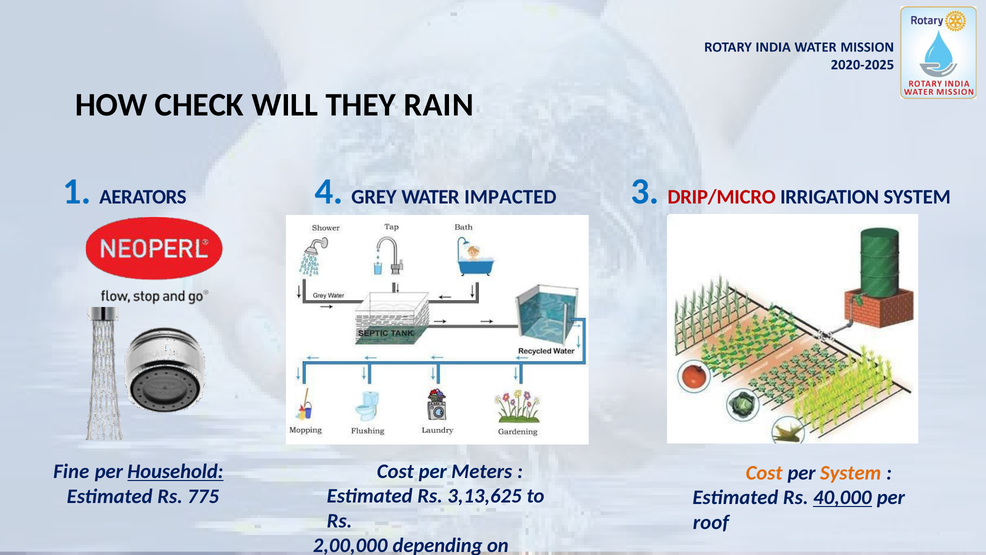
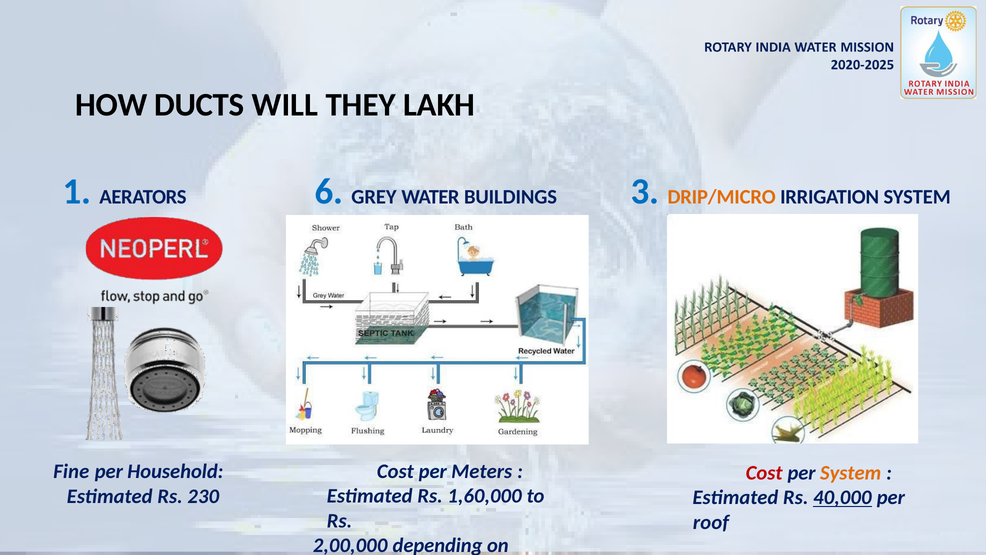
CHECK: CHECK -> DUCTS
RAIN: RAIN -> LAKH
4: 4 -> 6
IMPACTED: IMPACTED -> BUILDINGS
DRIP/MICRO colour: red -> orange
Household underline: present -> none
Cost at (764, 473) colour: orange -> red
3,13,625: 3,13,625 -> 1,60,000
775: 775 -> 230
